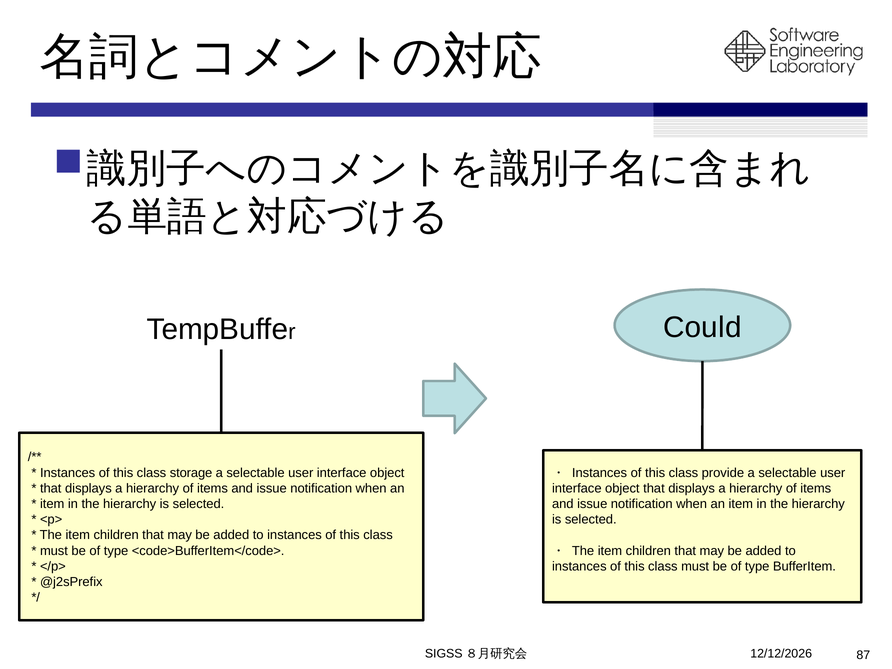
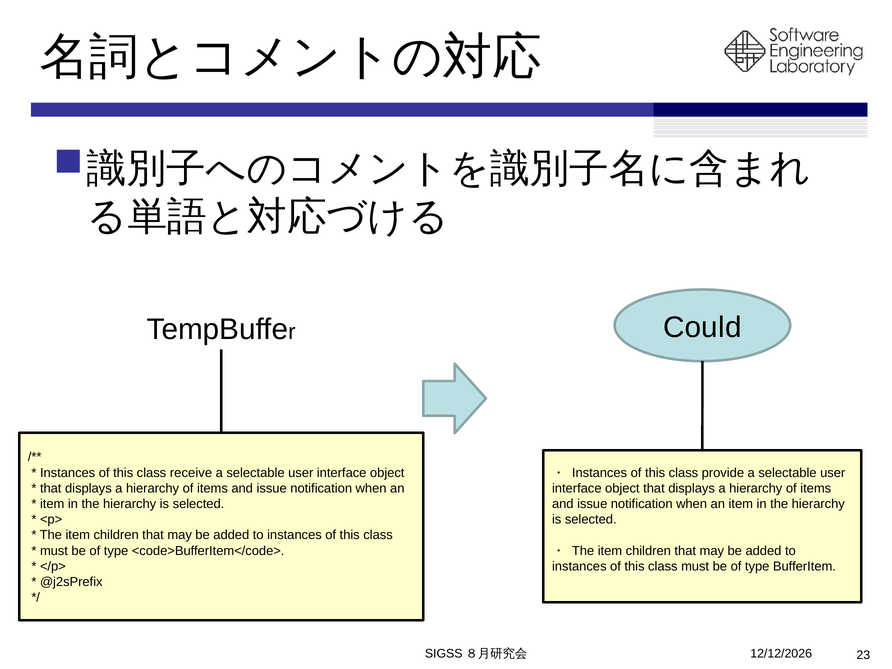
storage: storage -> receive
87: 87 -> 23
